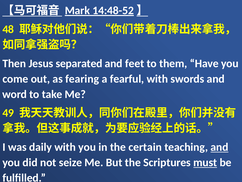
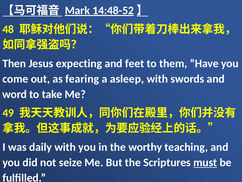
separated: separated -> expecting
fearful: fearful -> asleep
certain: certain -> worthy
and at (219, 147) underline: present -> none
